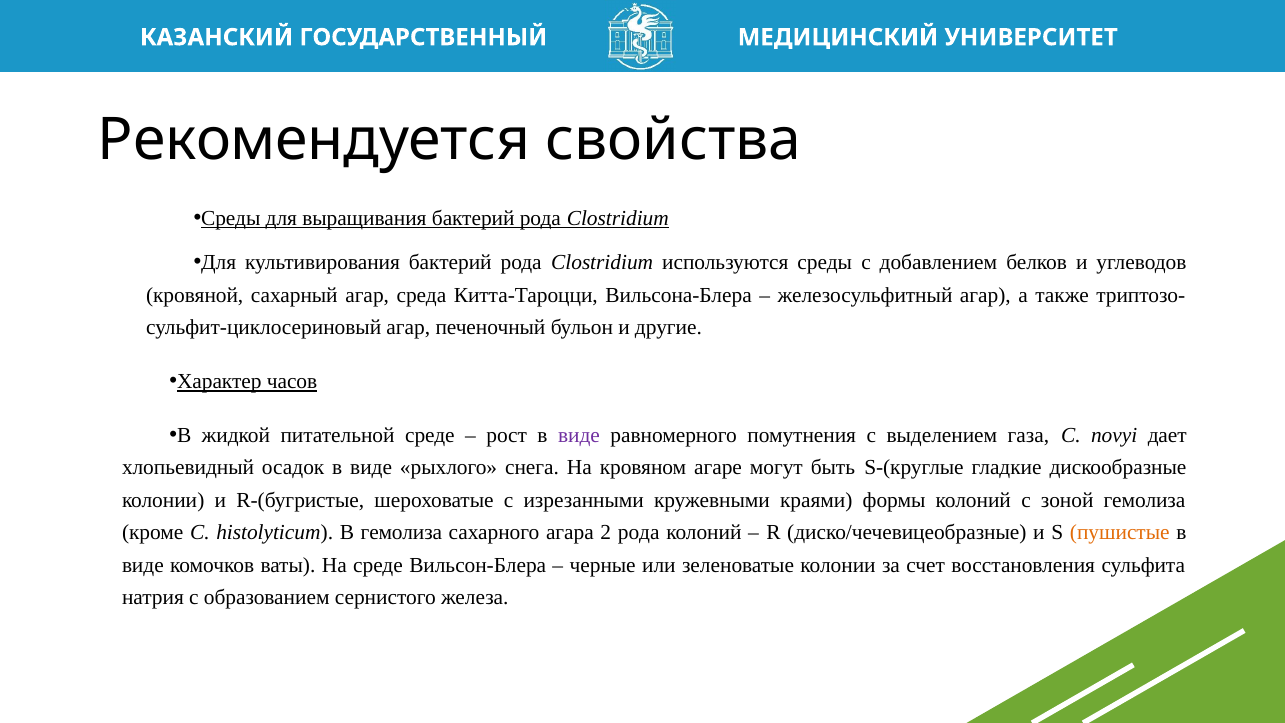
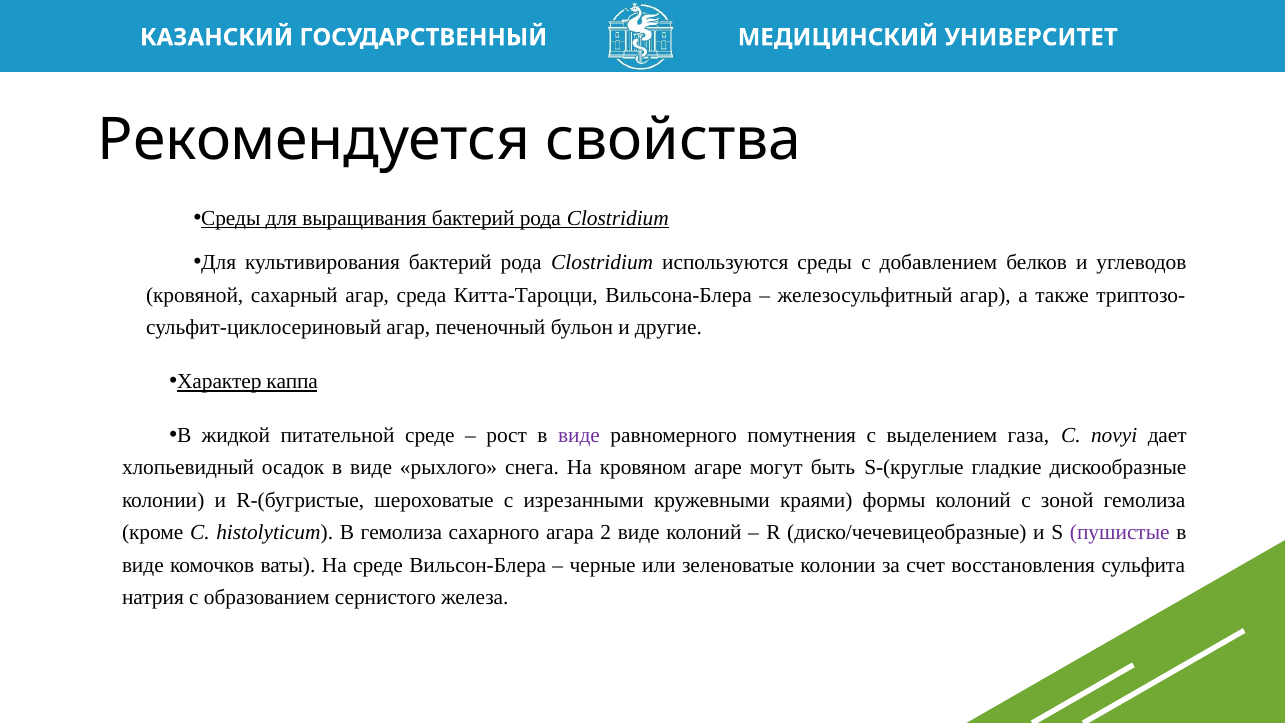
часов: часов -> каппа
2 рода: рода -> виде
пушистые colour: orange -> purple
